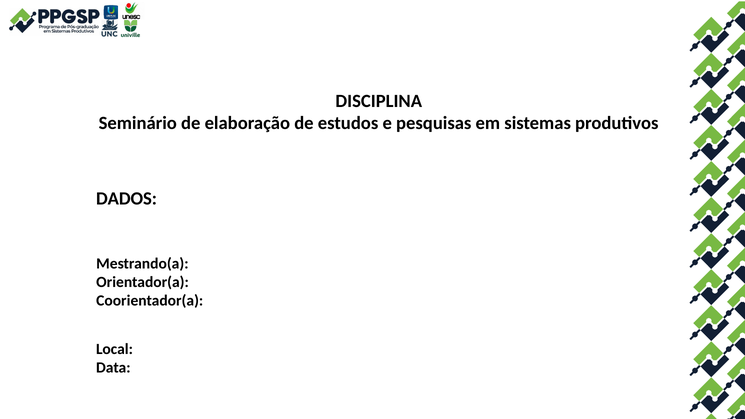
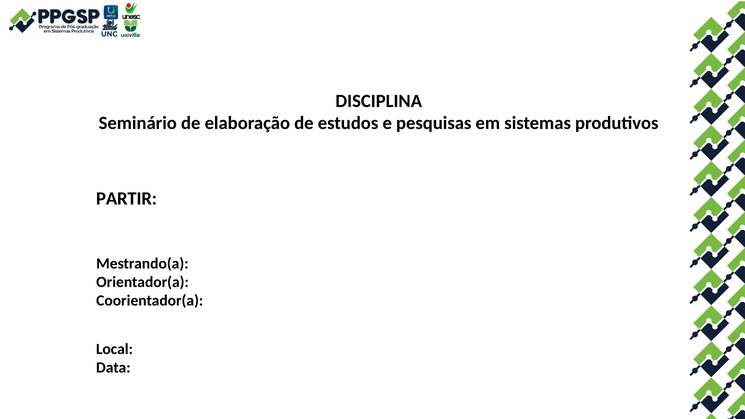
DADOS: DADOS -> PARTIR
